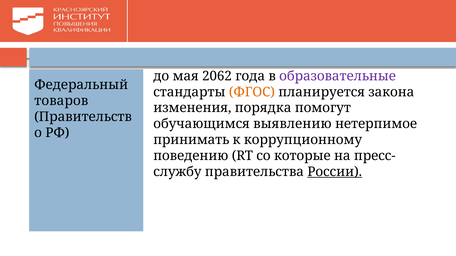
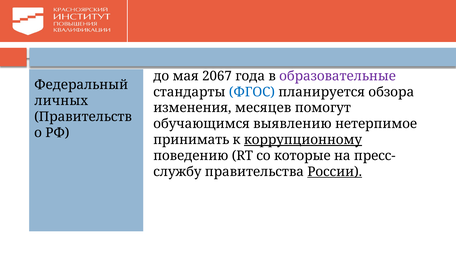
2062: 2062 -> 2067
ФГОС colour: orange -> blue
закона: закона -> обзора
товаров: товаров -> личных
порядка: порядка -> месяцев
коррупционному underline: none -> present
